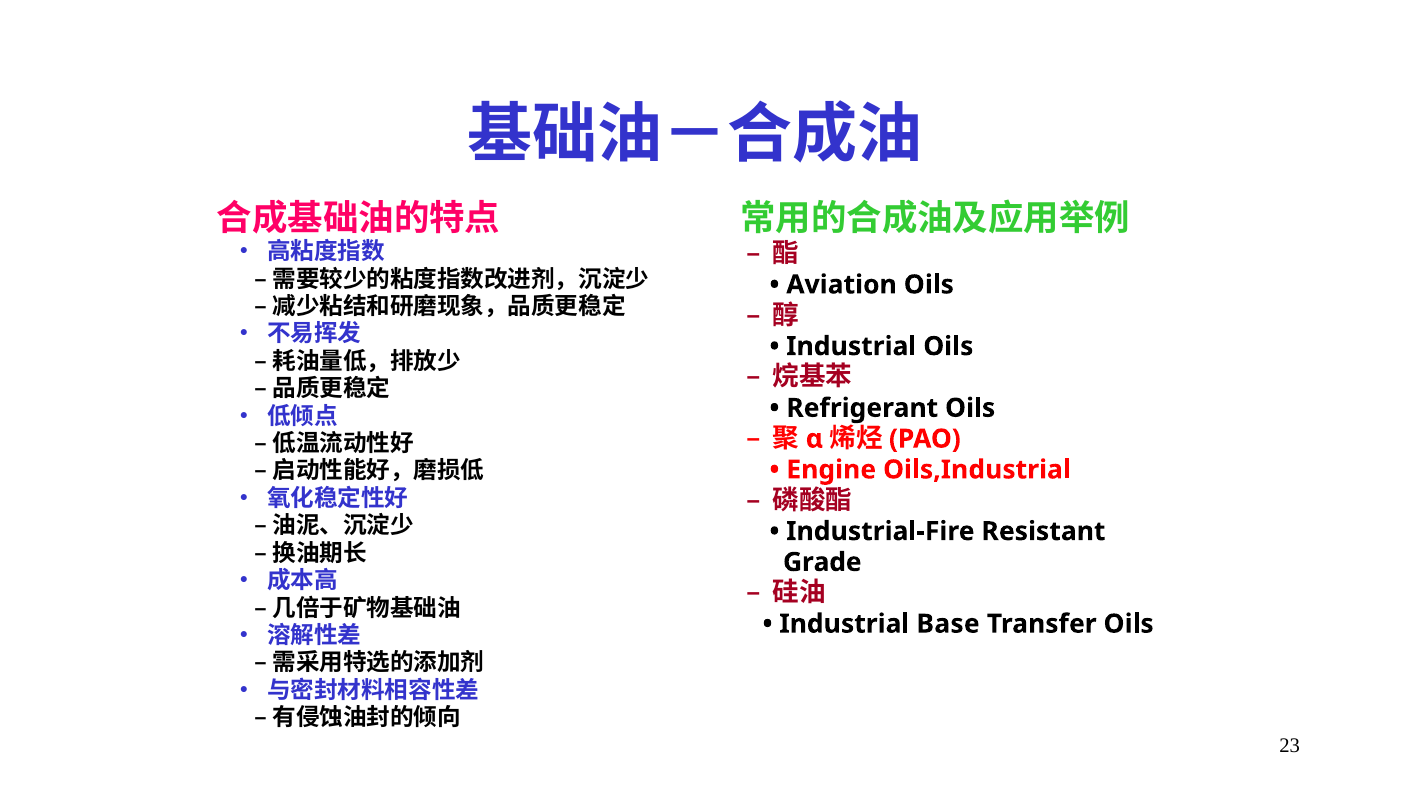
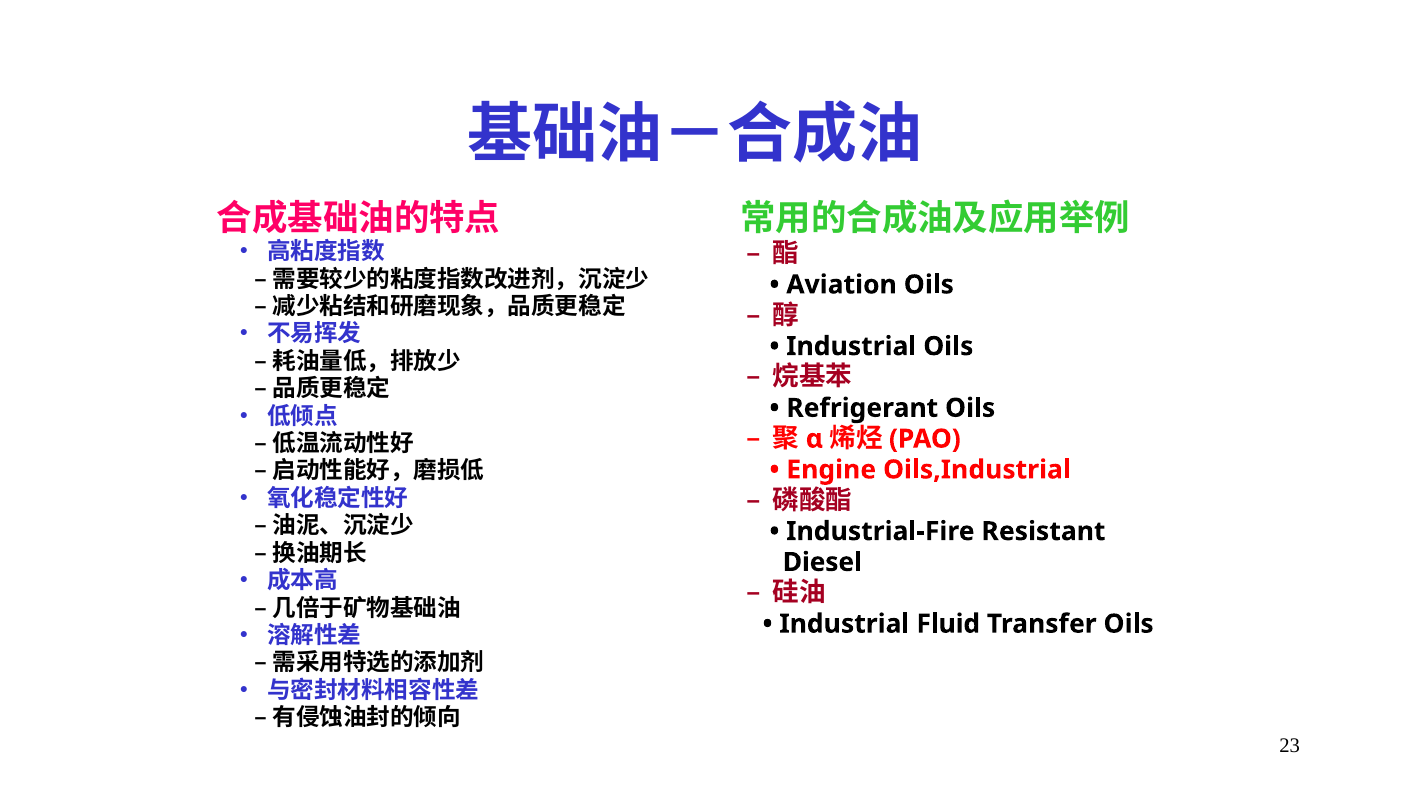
Grade: Grade -> Diesel
Base: Base -> Fluid
